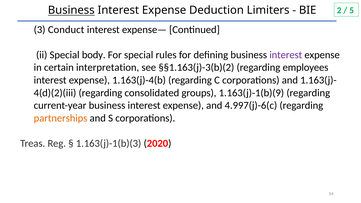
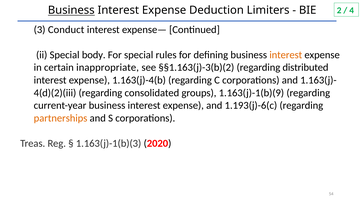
5: 5 -> 4
interest at (286, 55) colour: purple -> orange
interpretation: interpretation -> inappropriate
employees: employees -> distributed
4.997(j)-6(c: 4.997(j)-6(c -> 1.193(j)-6(c
